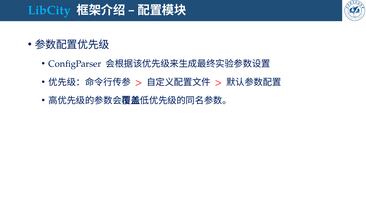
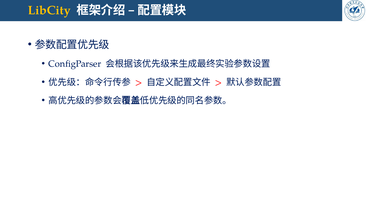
LibCity colour: light blue -> yellow
